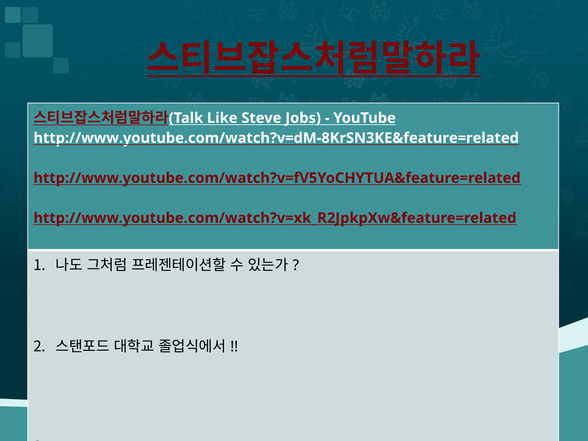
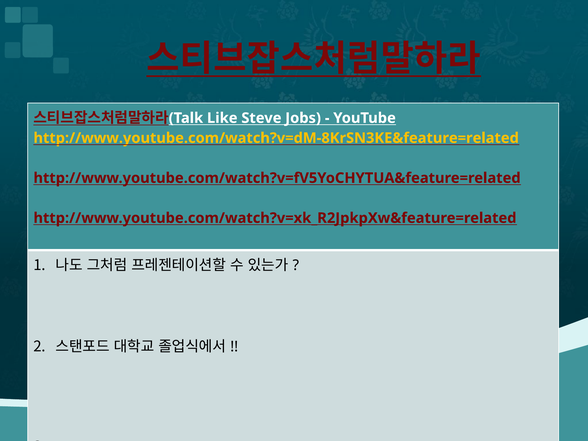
http://www.youtube.com/watch?v=dM-8KrSN3KE&feature=related colour: white -> yellow
